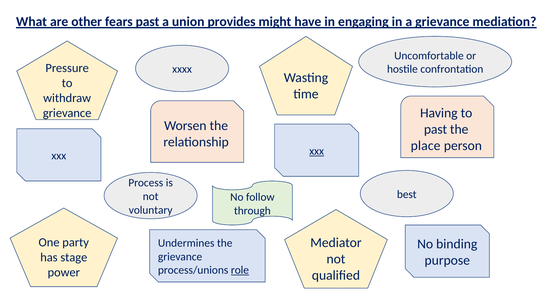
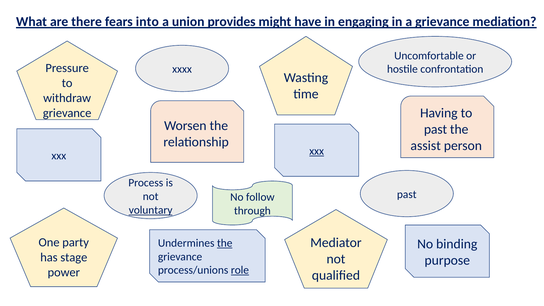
other: other -> there
fears past: past -> into
place: place -> assist
best at (407, 194): best -> past
voluntary underline: none -> present
the at (225, 243) underline: none -> present
